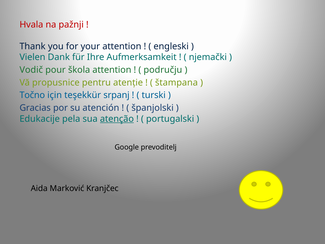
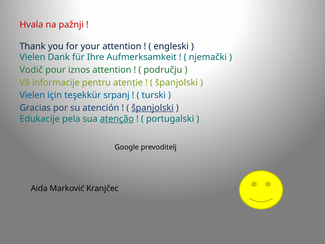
škola: škola -> iznos
propusnice: propusnice -> informacije
štampana at (176, 82): štampana -> španjolski
Točno at (32, 95): Točno -> Vielen
španjolski at (153, 108) underline: none -> present
